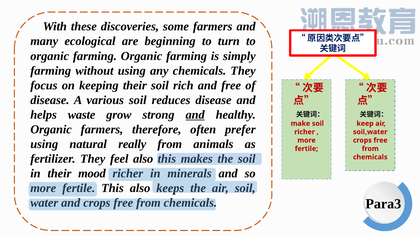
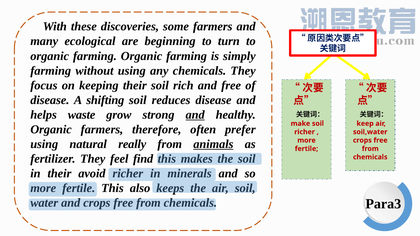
various: various -> shifting
animals underline: none -> present
feel also: also -> find
mood: mood -> avoid
